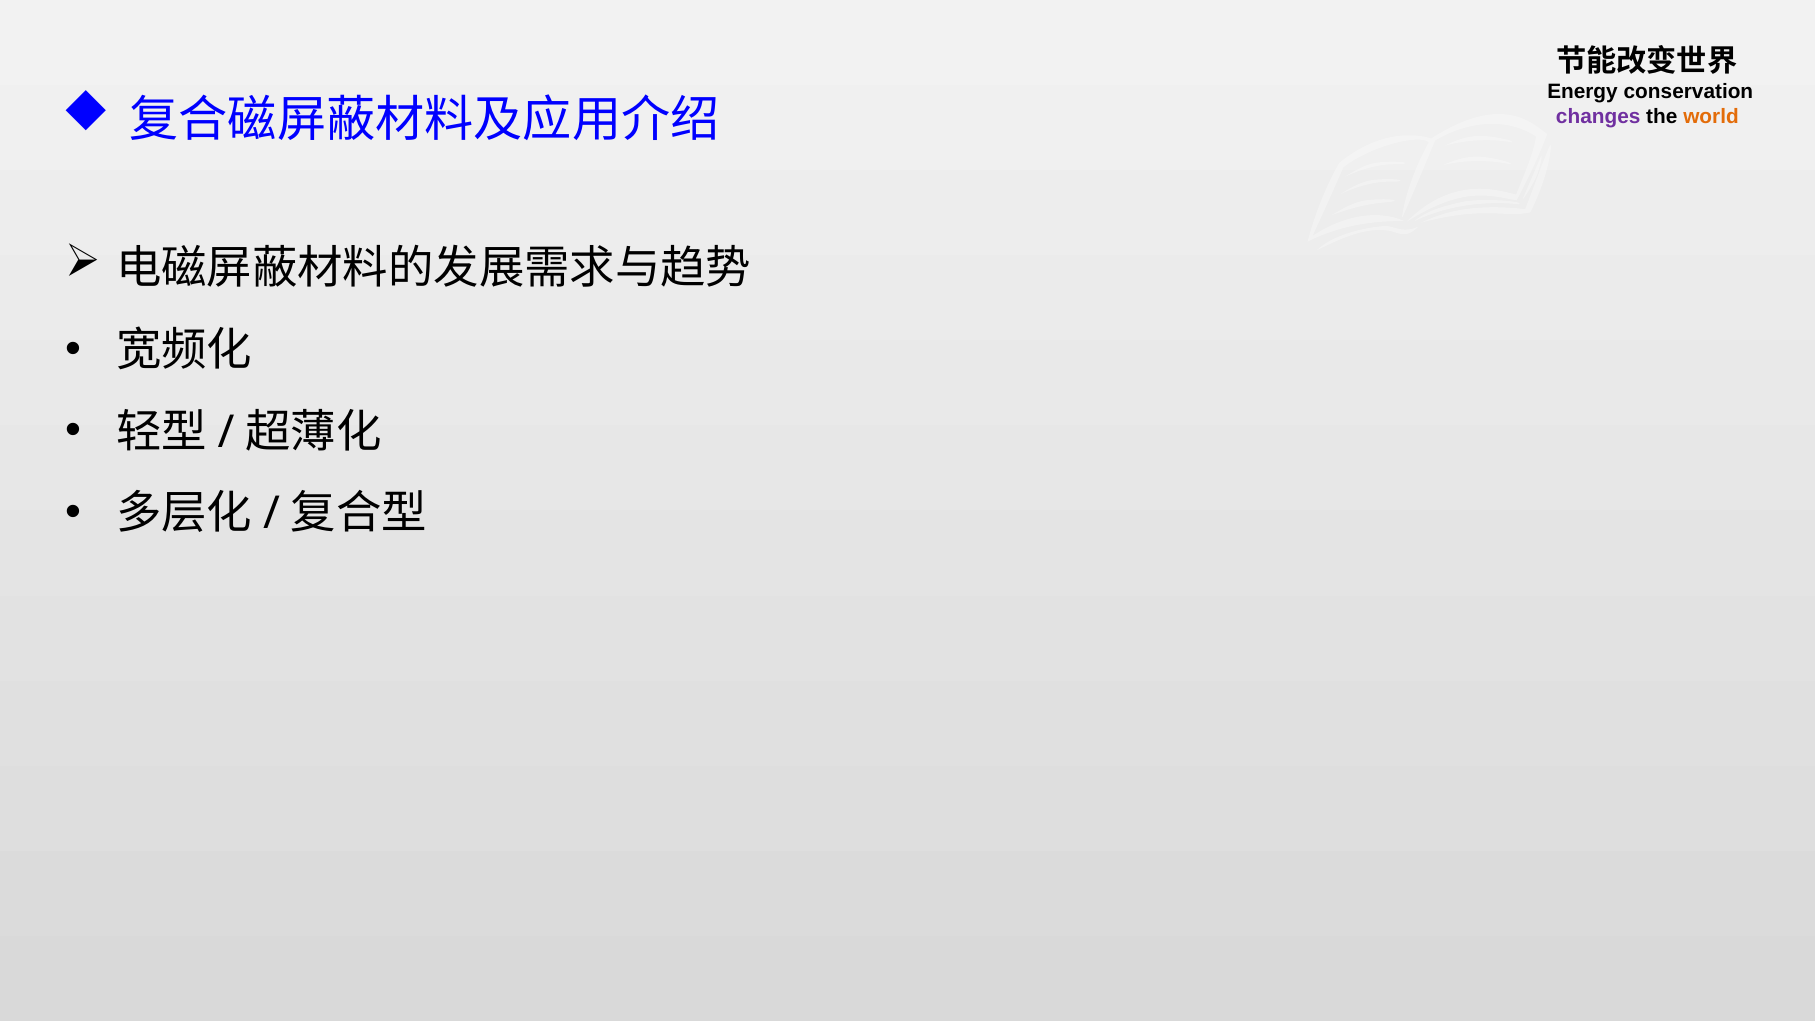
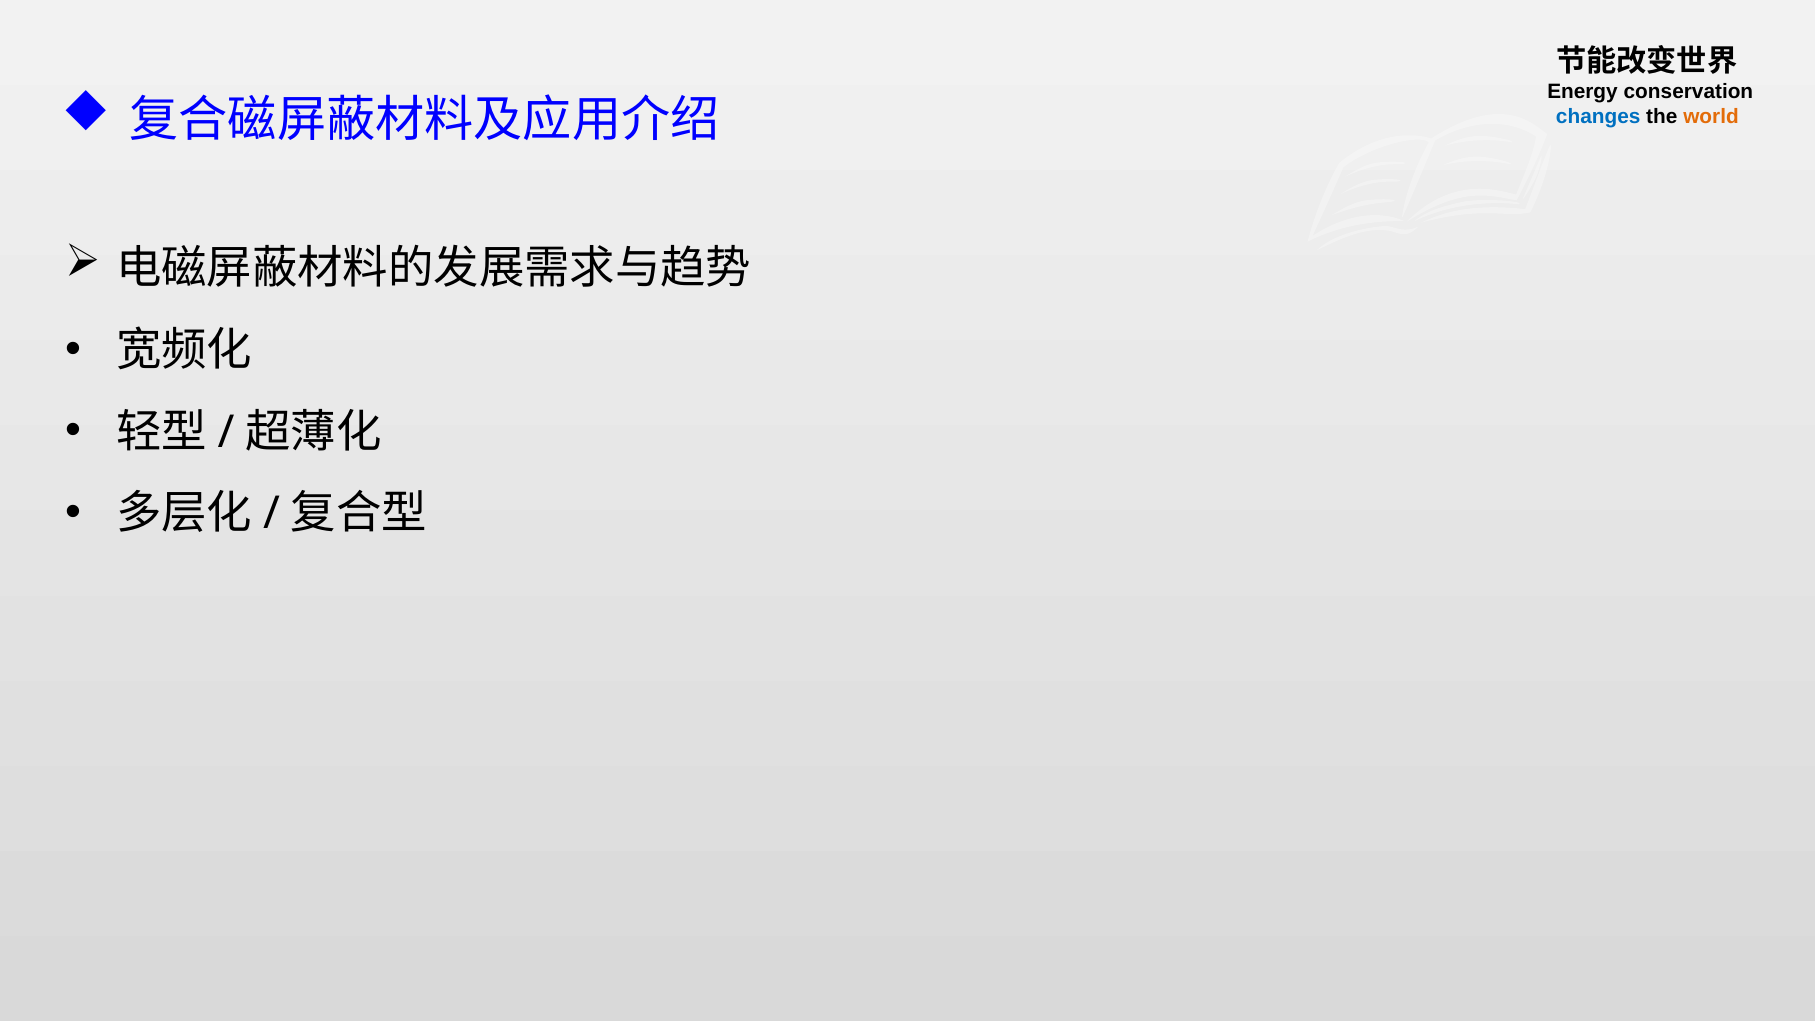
changes colour: purple -> blue
